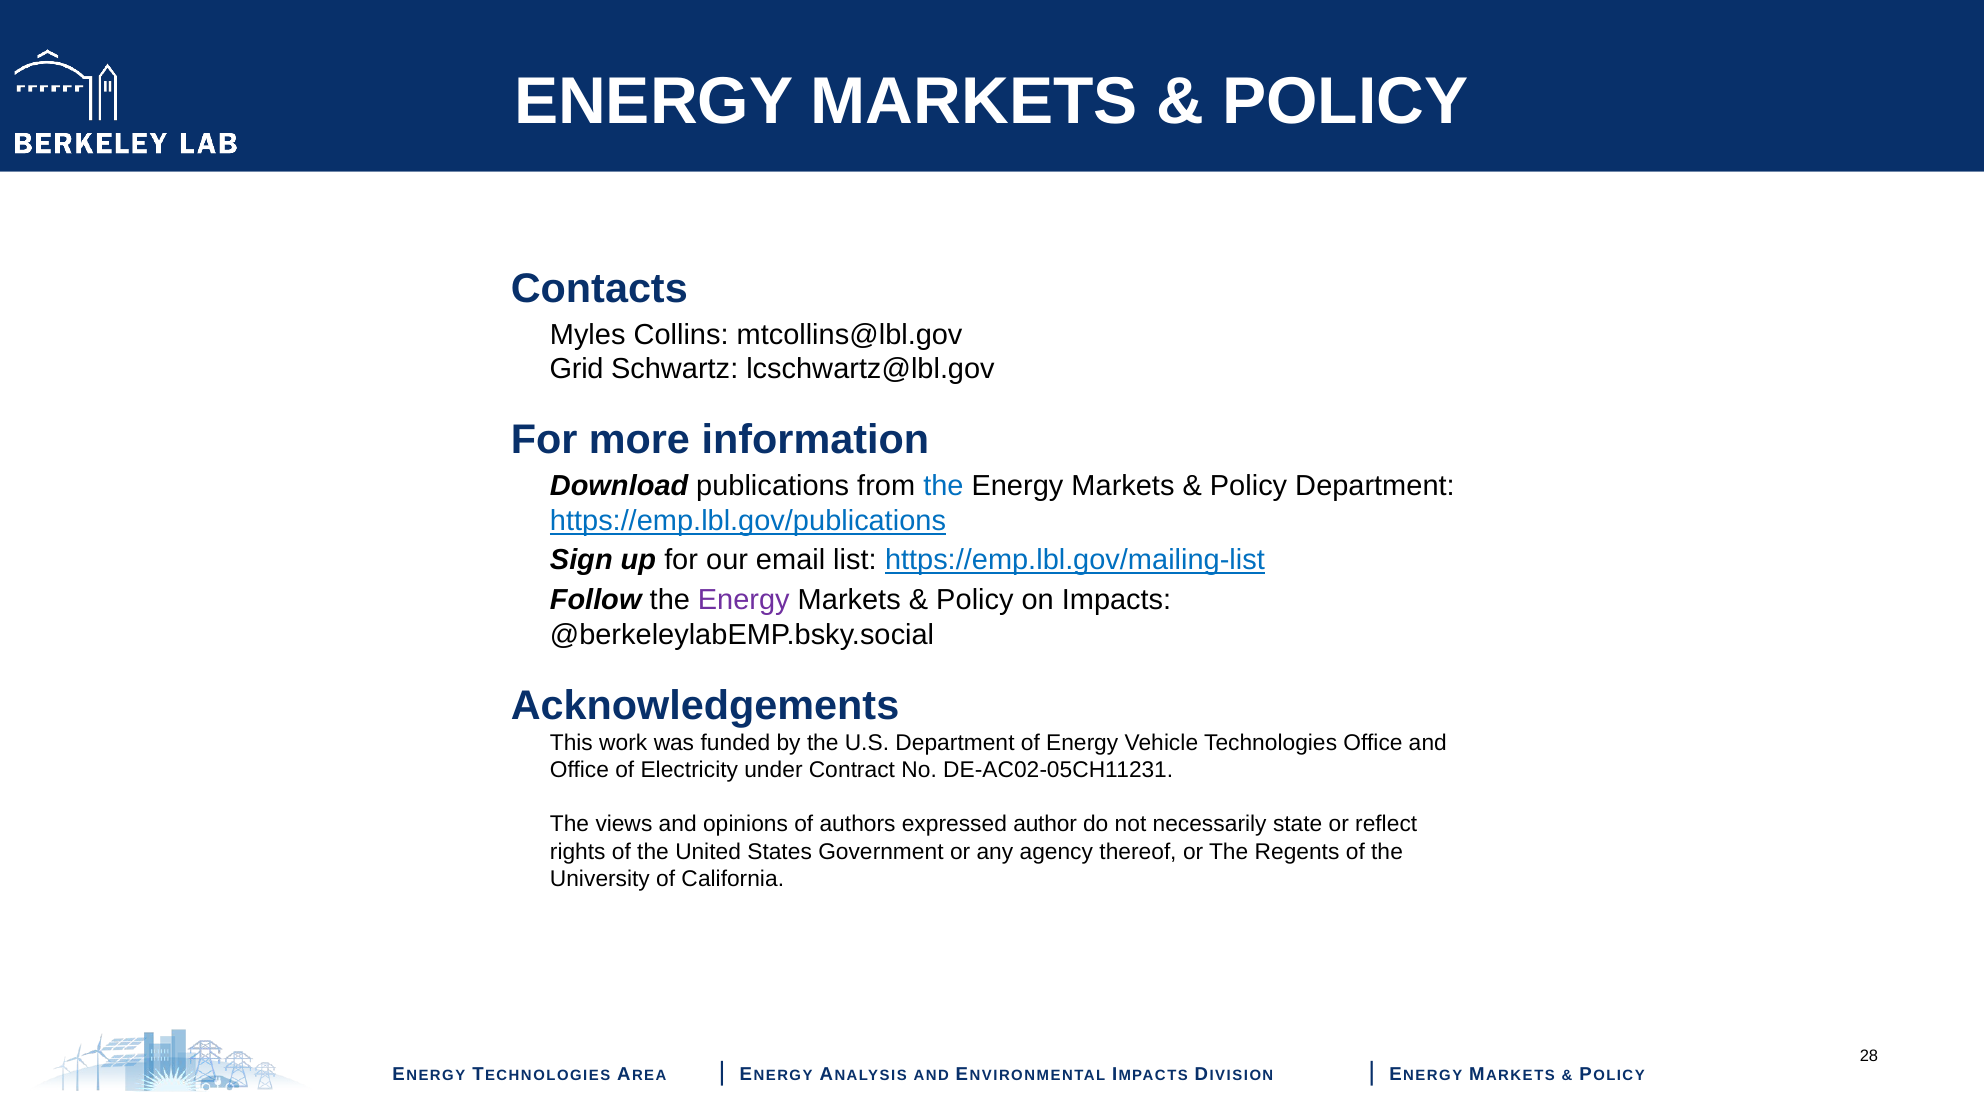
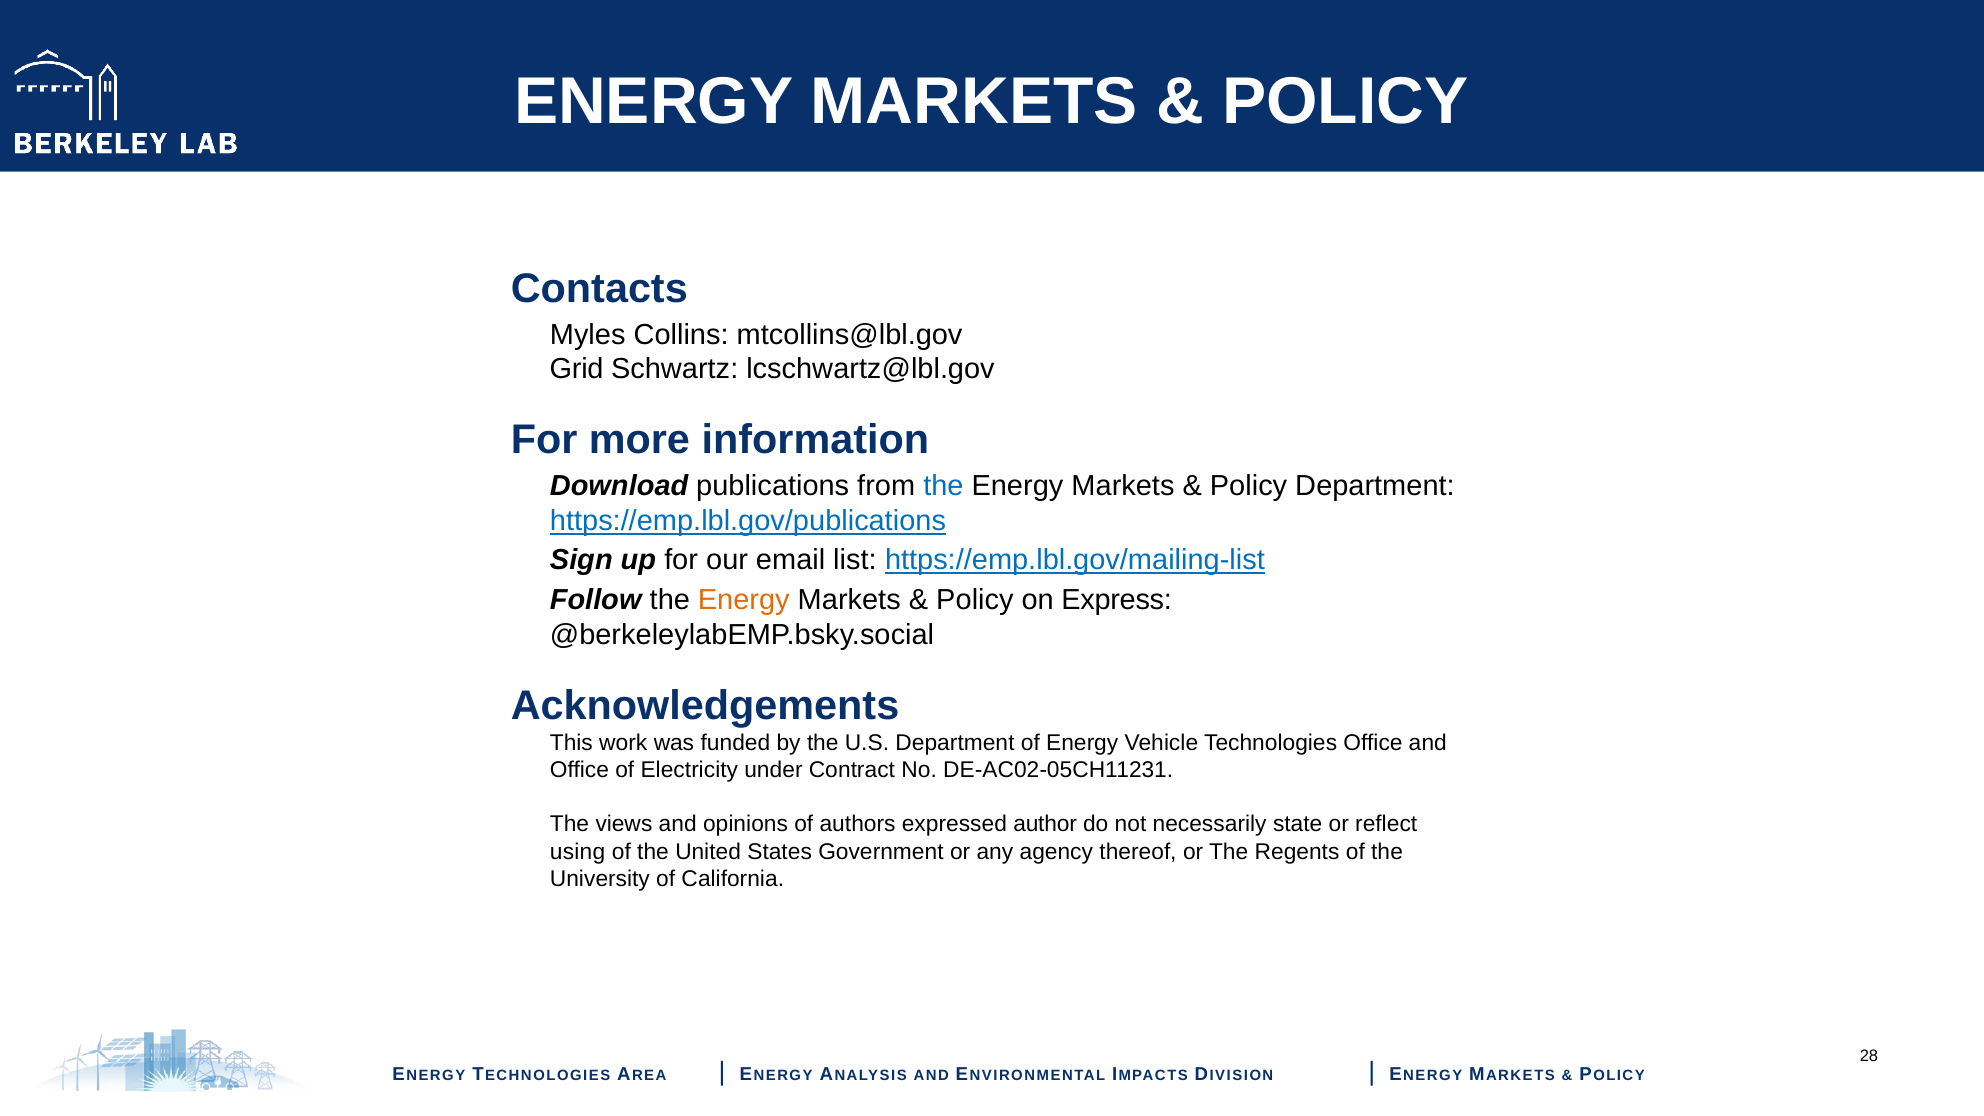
Energy at (744, 600) colour: purple -> orange
on Impacts: Impacts -> Express
rights: rights -> using
